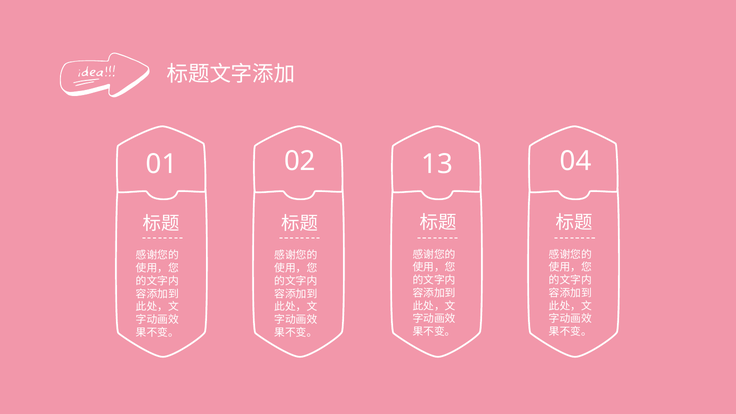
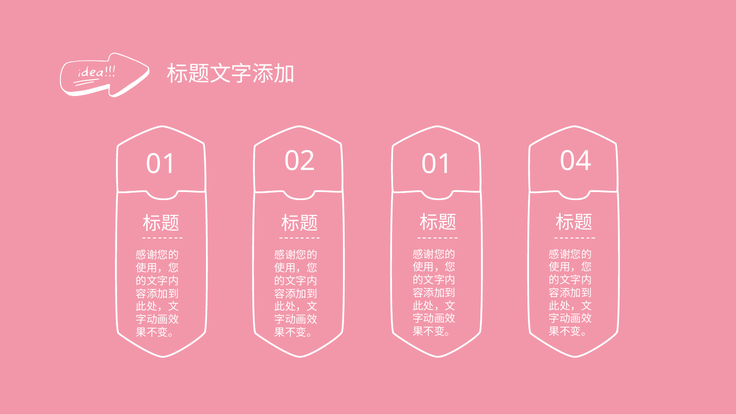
02 13: 13 -> 01
